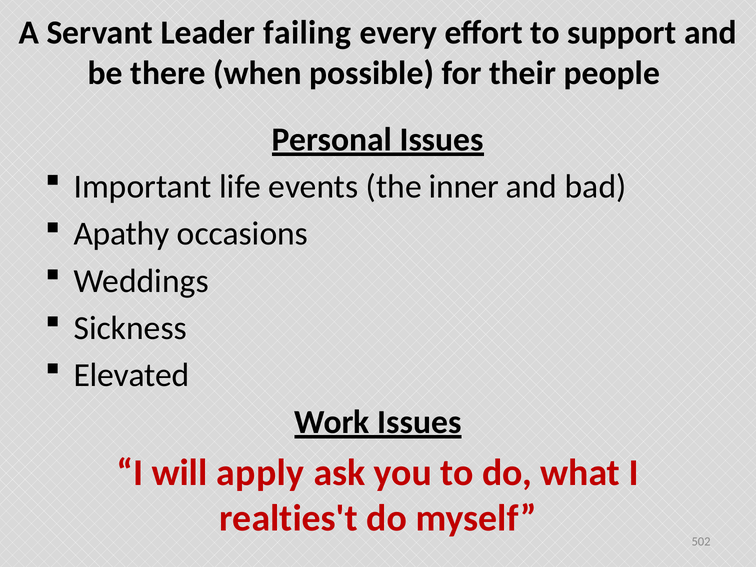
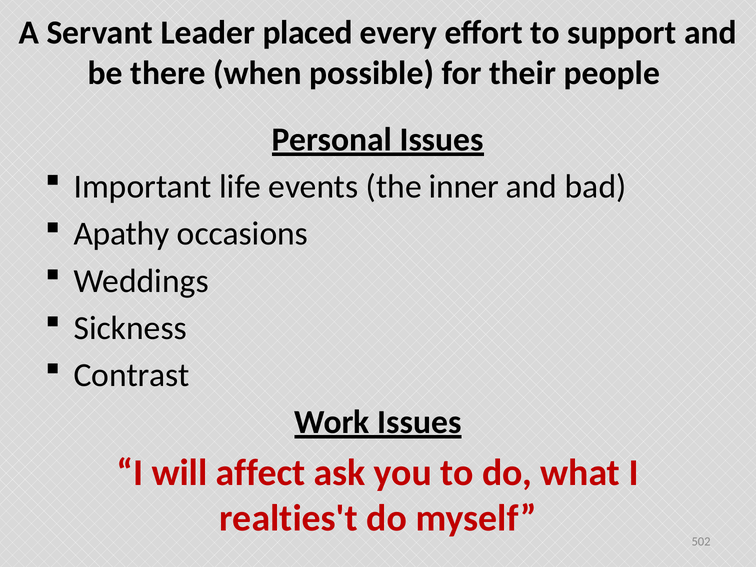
failing: failing -> placed
Elevated: Elevated -> Contrast
apply: apply -> affect
